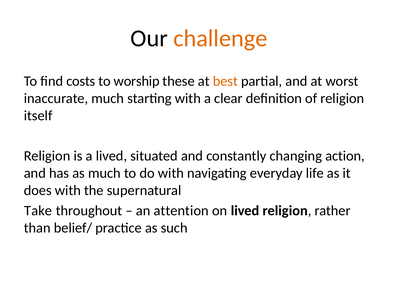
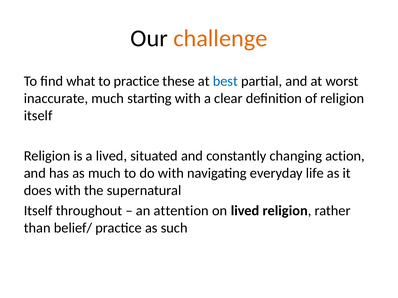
costs: costs -> what
to worship: worship -> practice
best colour: orange -> blue
Take at (38, 211): Take -> Itself
